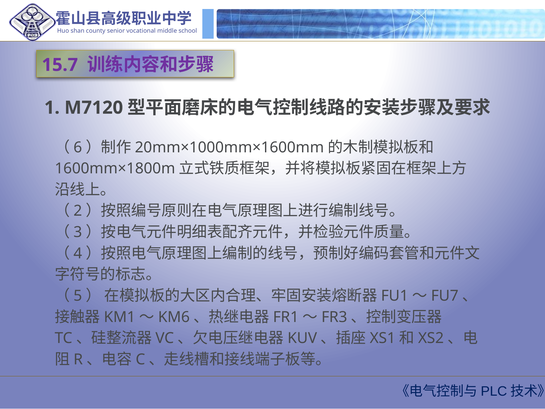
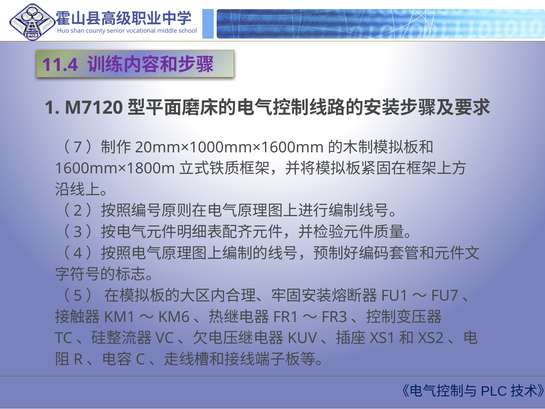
15.7: 15.7 -> 11.4
6: 6 -> 7
